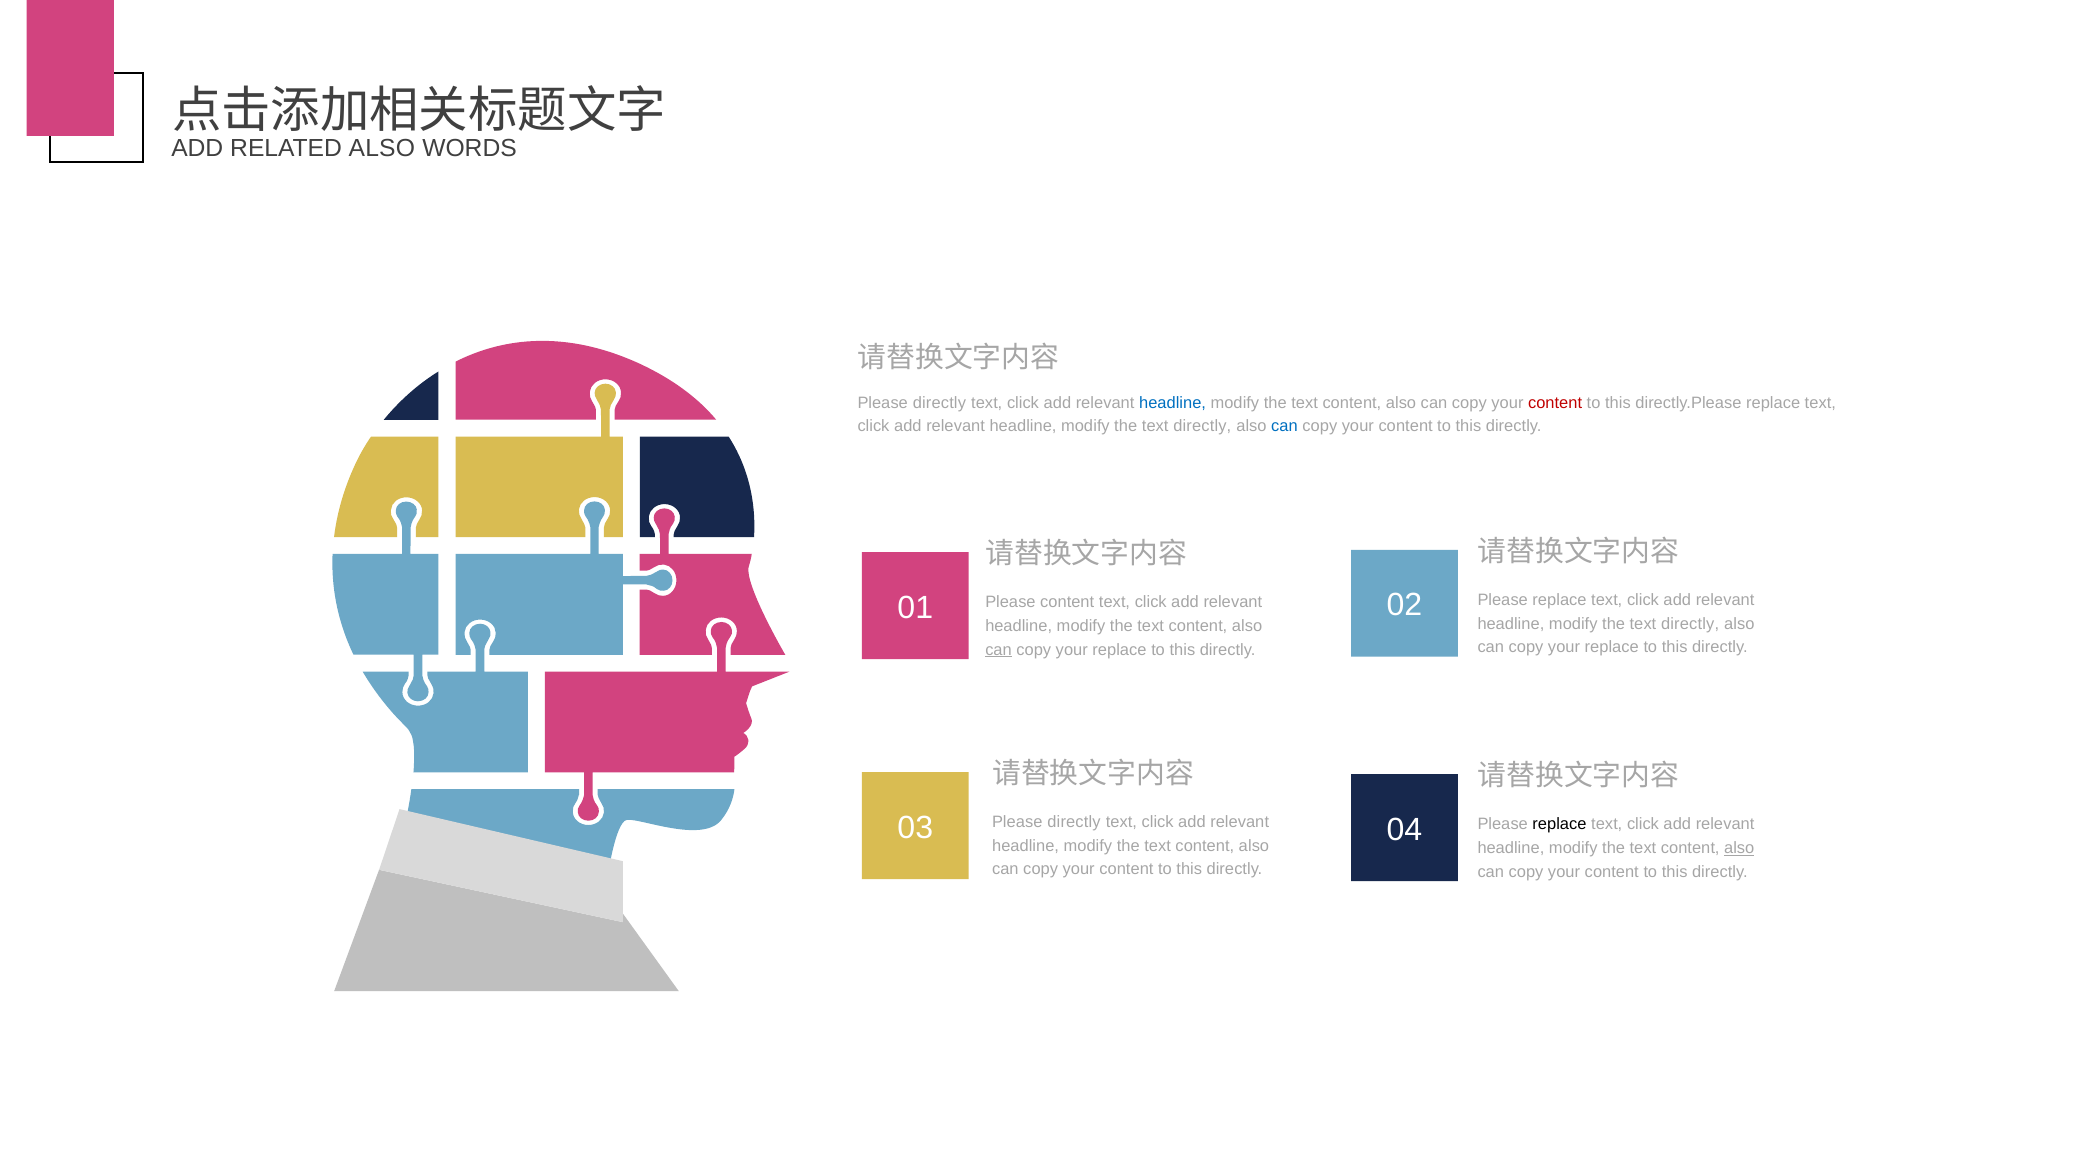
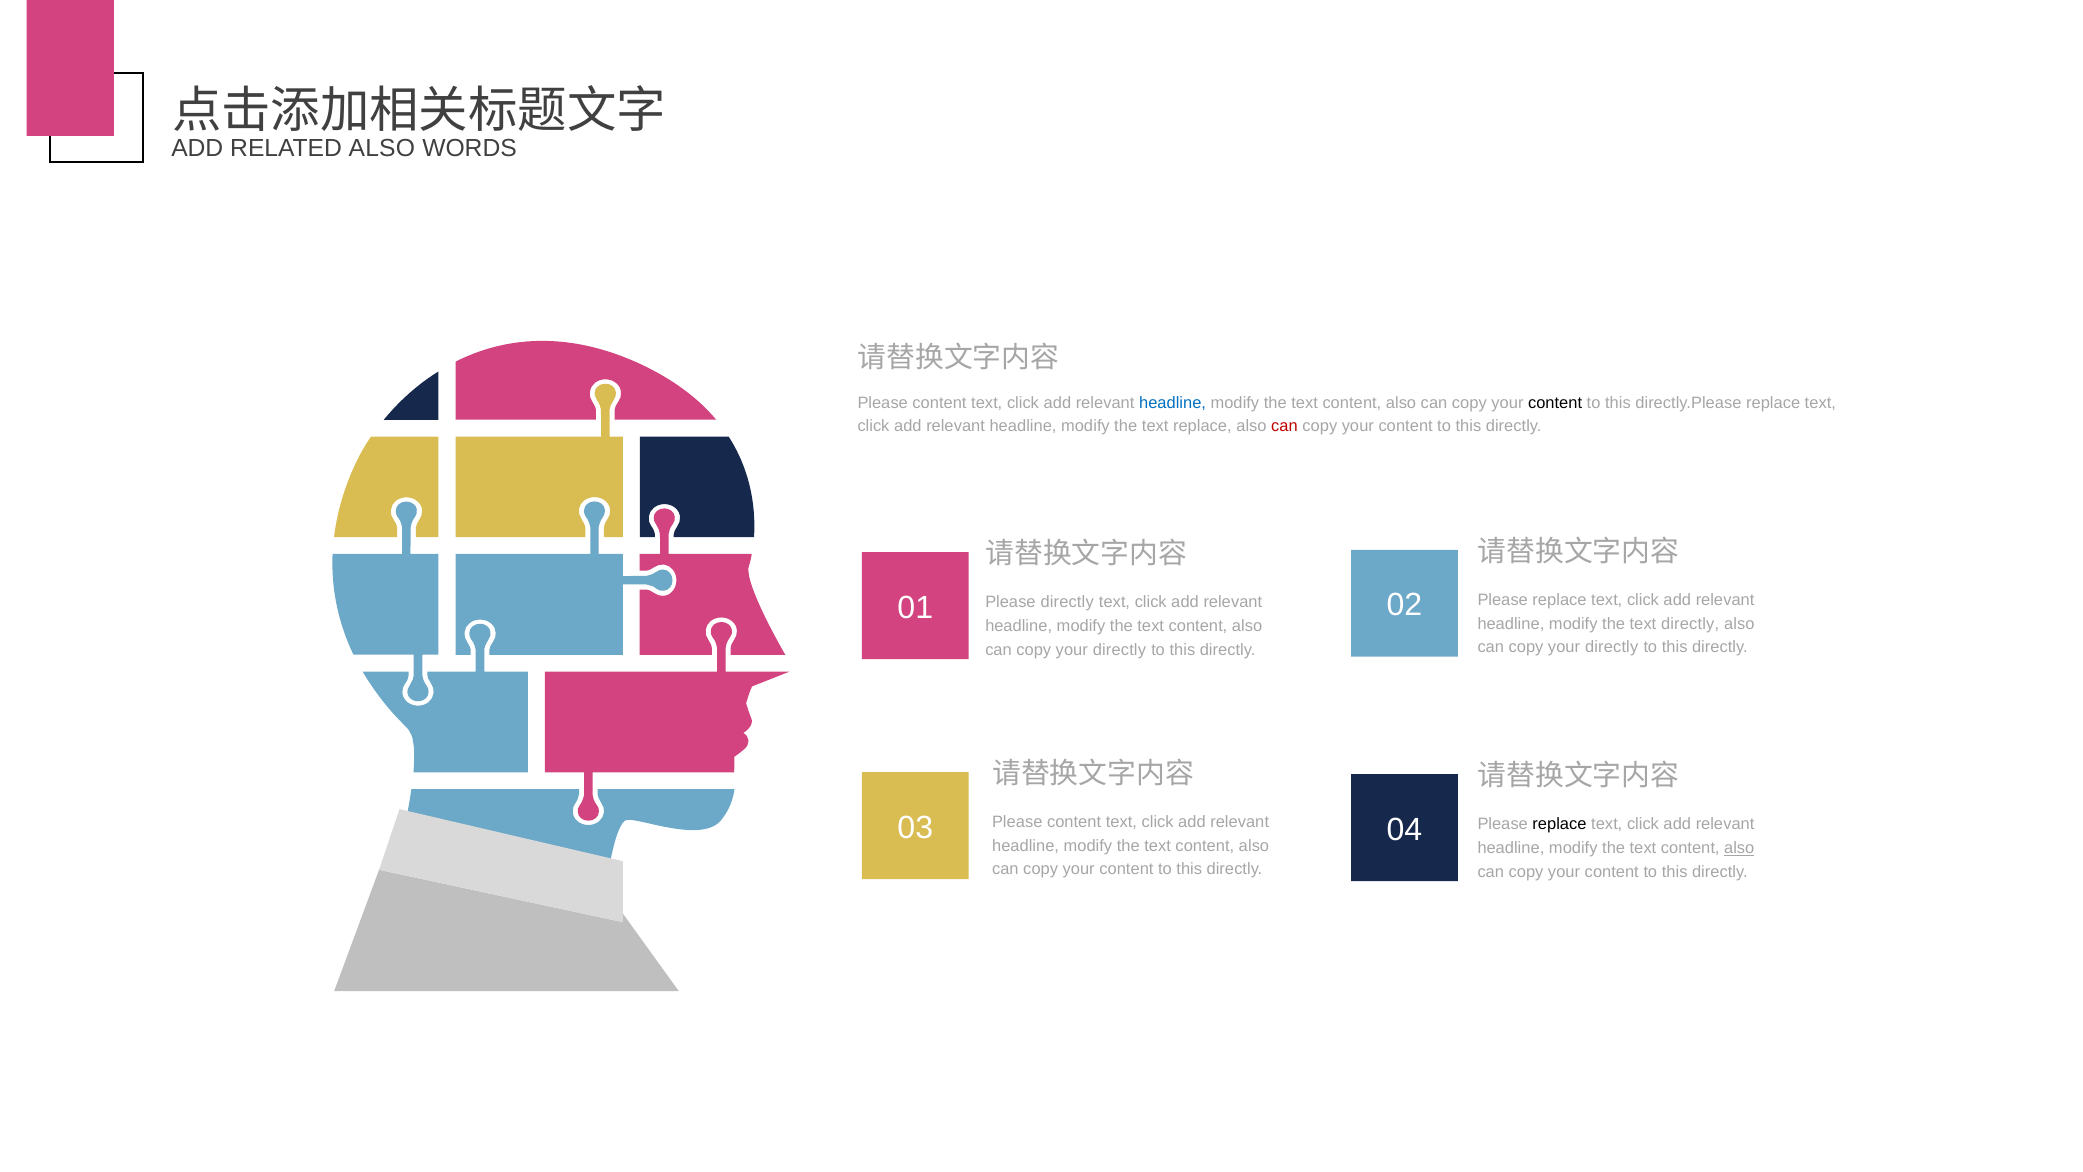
directly at (939, 403): directly -> content
content at (1555, 403) colour: red -> black
directly at (1202, 426): directly -> replace
can at (1284, 426) colour: blue -> red
Please content: content -> directly
replace at (1612, 647): replace -> directly
can at (998, 649) underline: present -> none
replace at (1119, 649): replace -> directly
directly at (1074, 822): directly -> content
